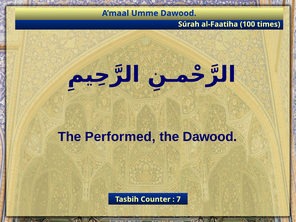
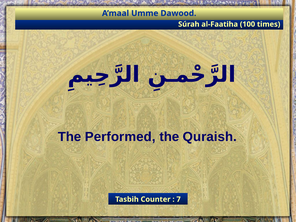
the Dawood: Dawood -> Quraish
